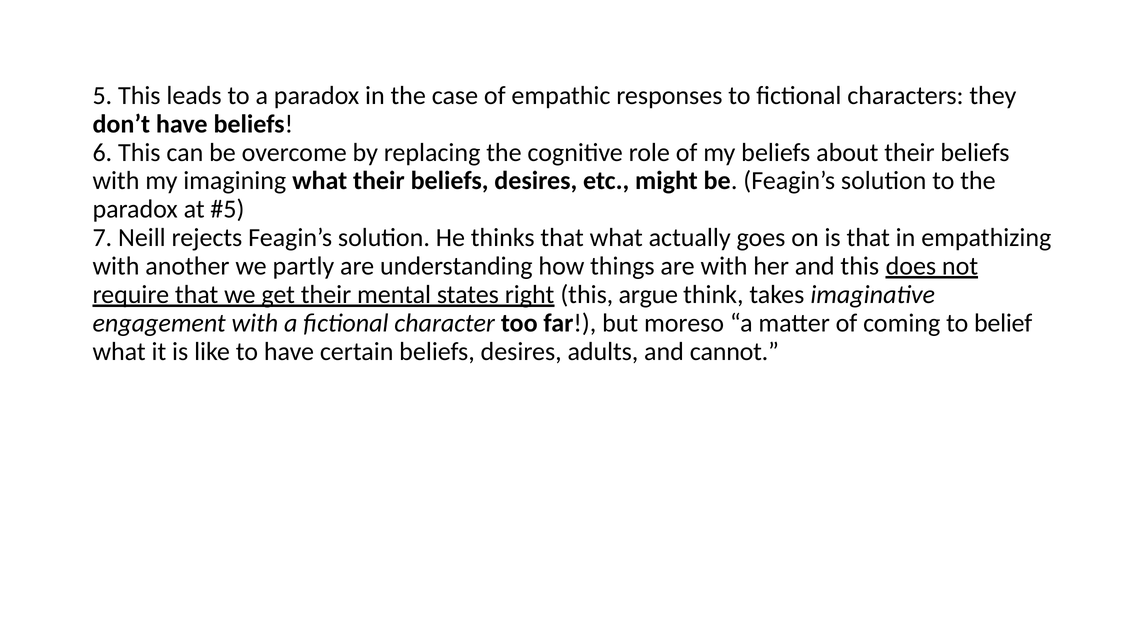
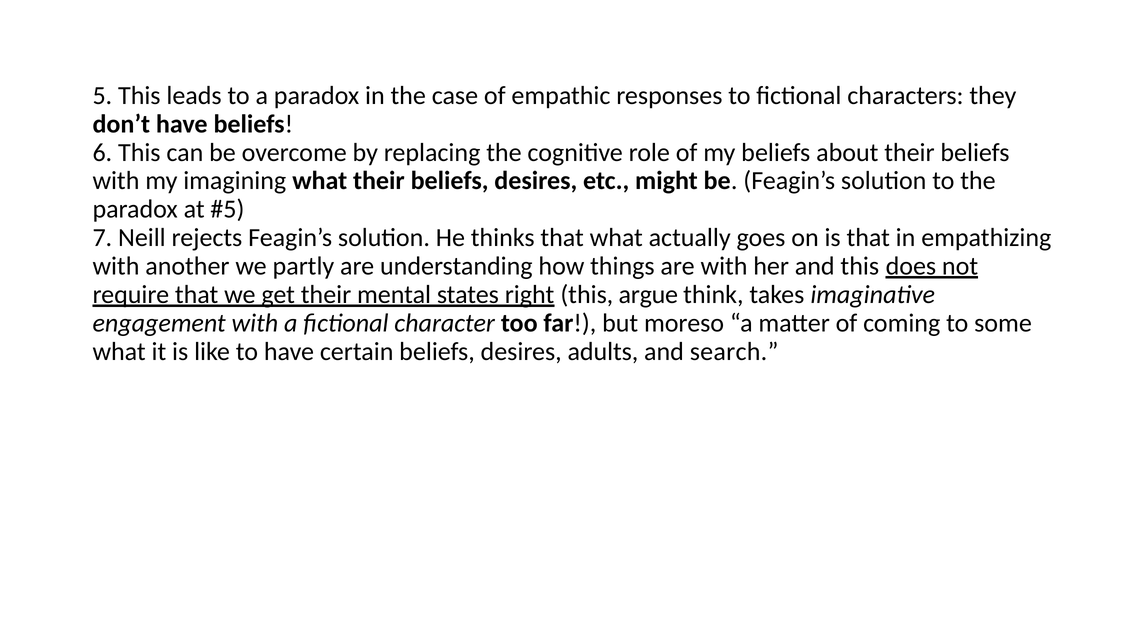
belief: belief -> some
cannot: cannot -> search
